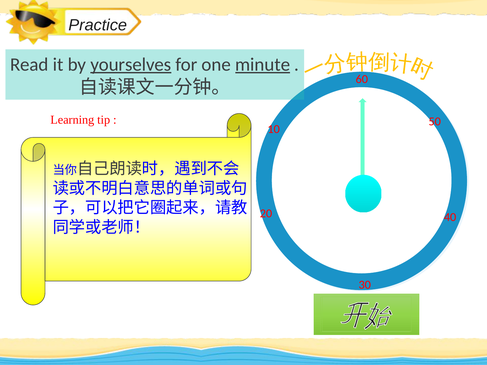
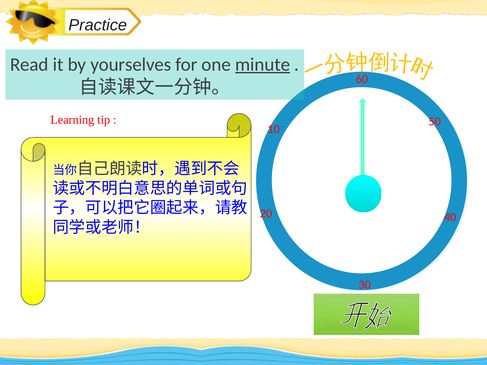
yourselves underline: present -> none
